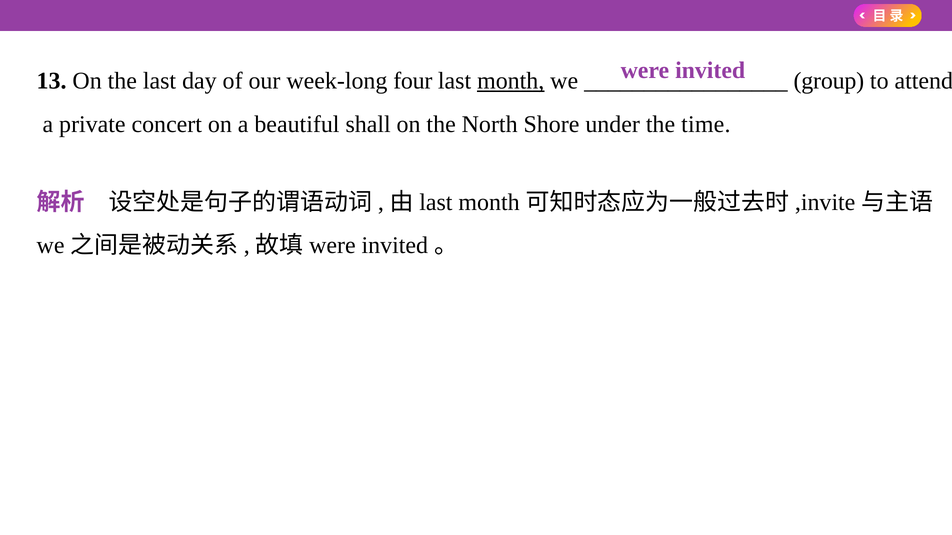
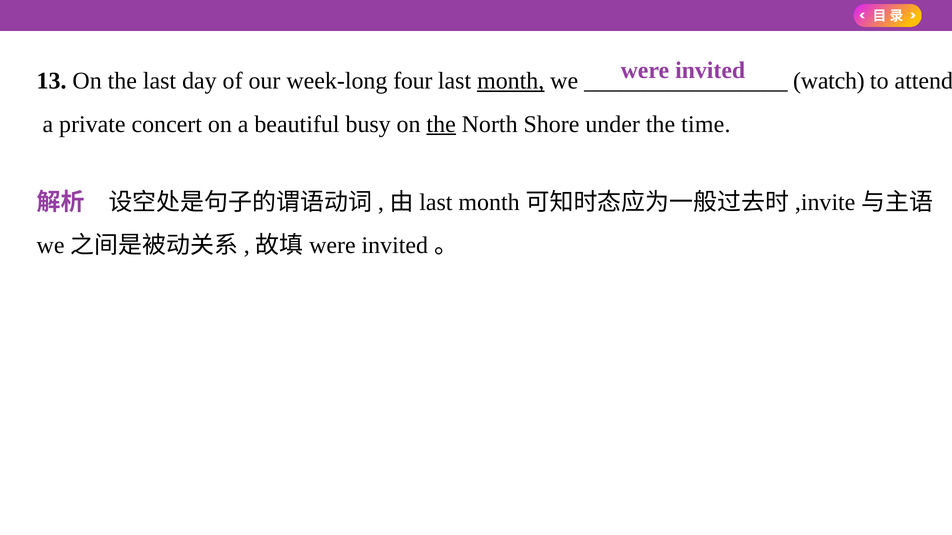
group: group -> watch
shall: shall -> busy
the at (441, 124) underline: none -> present
